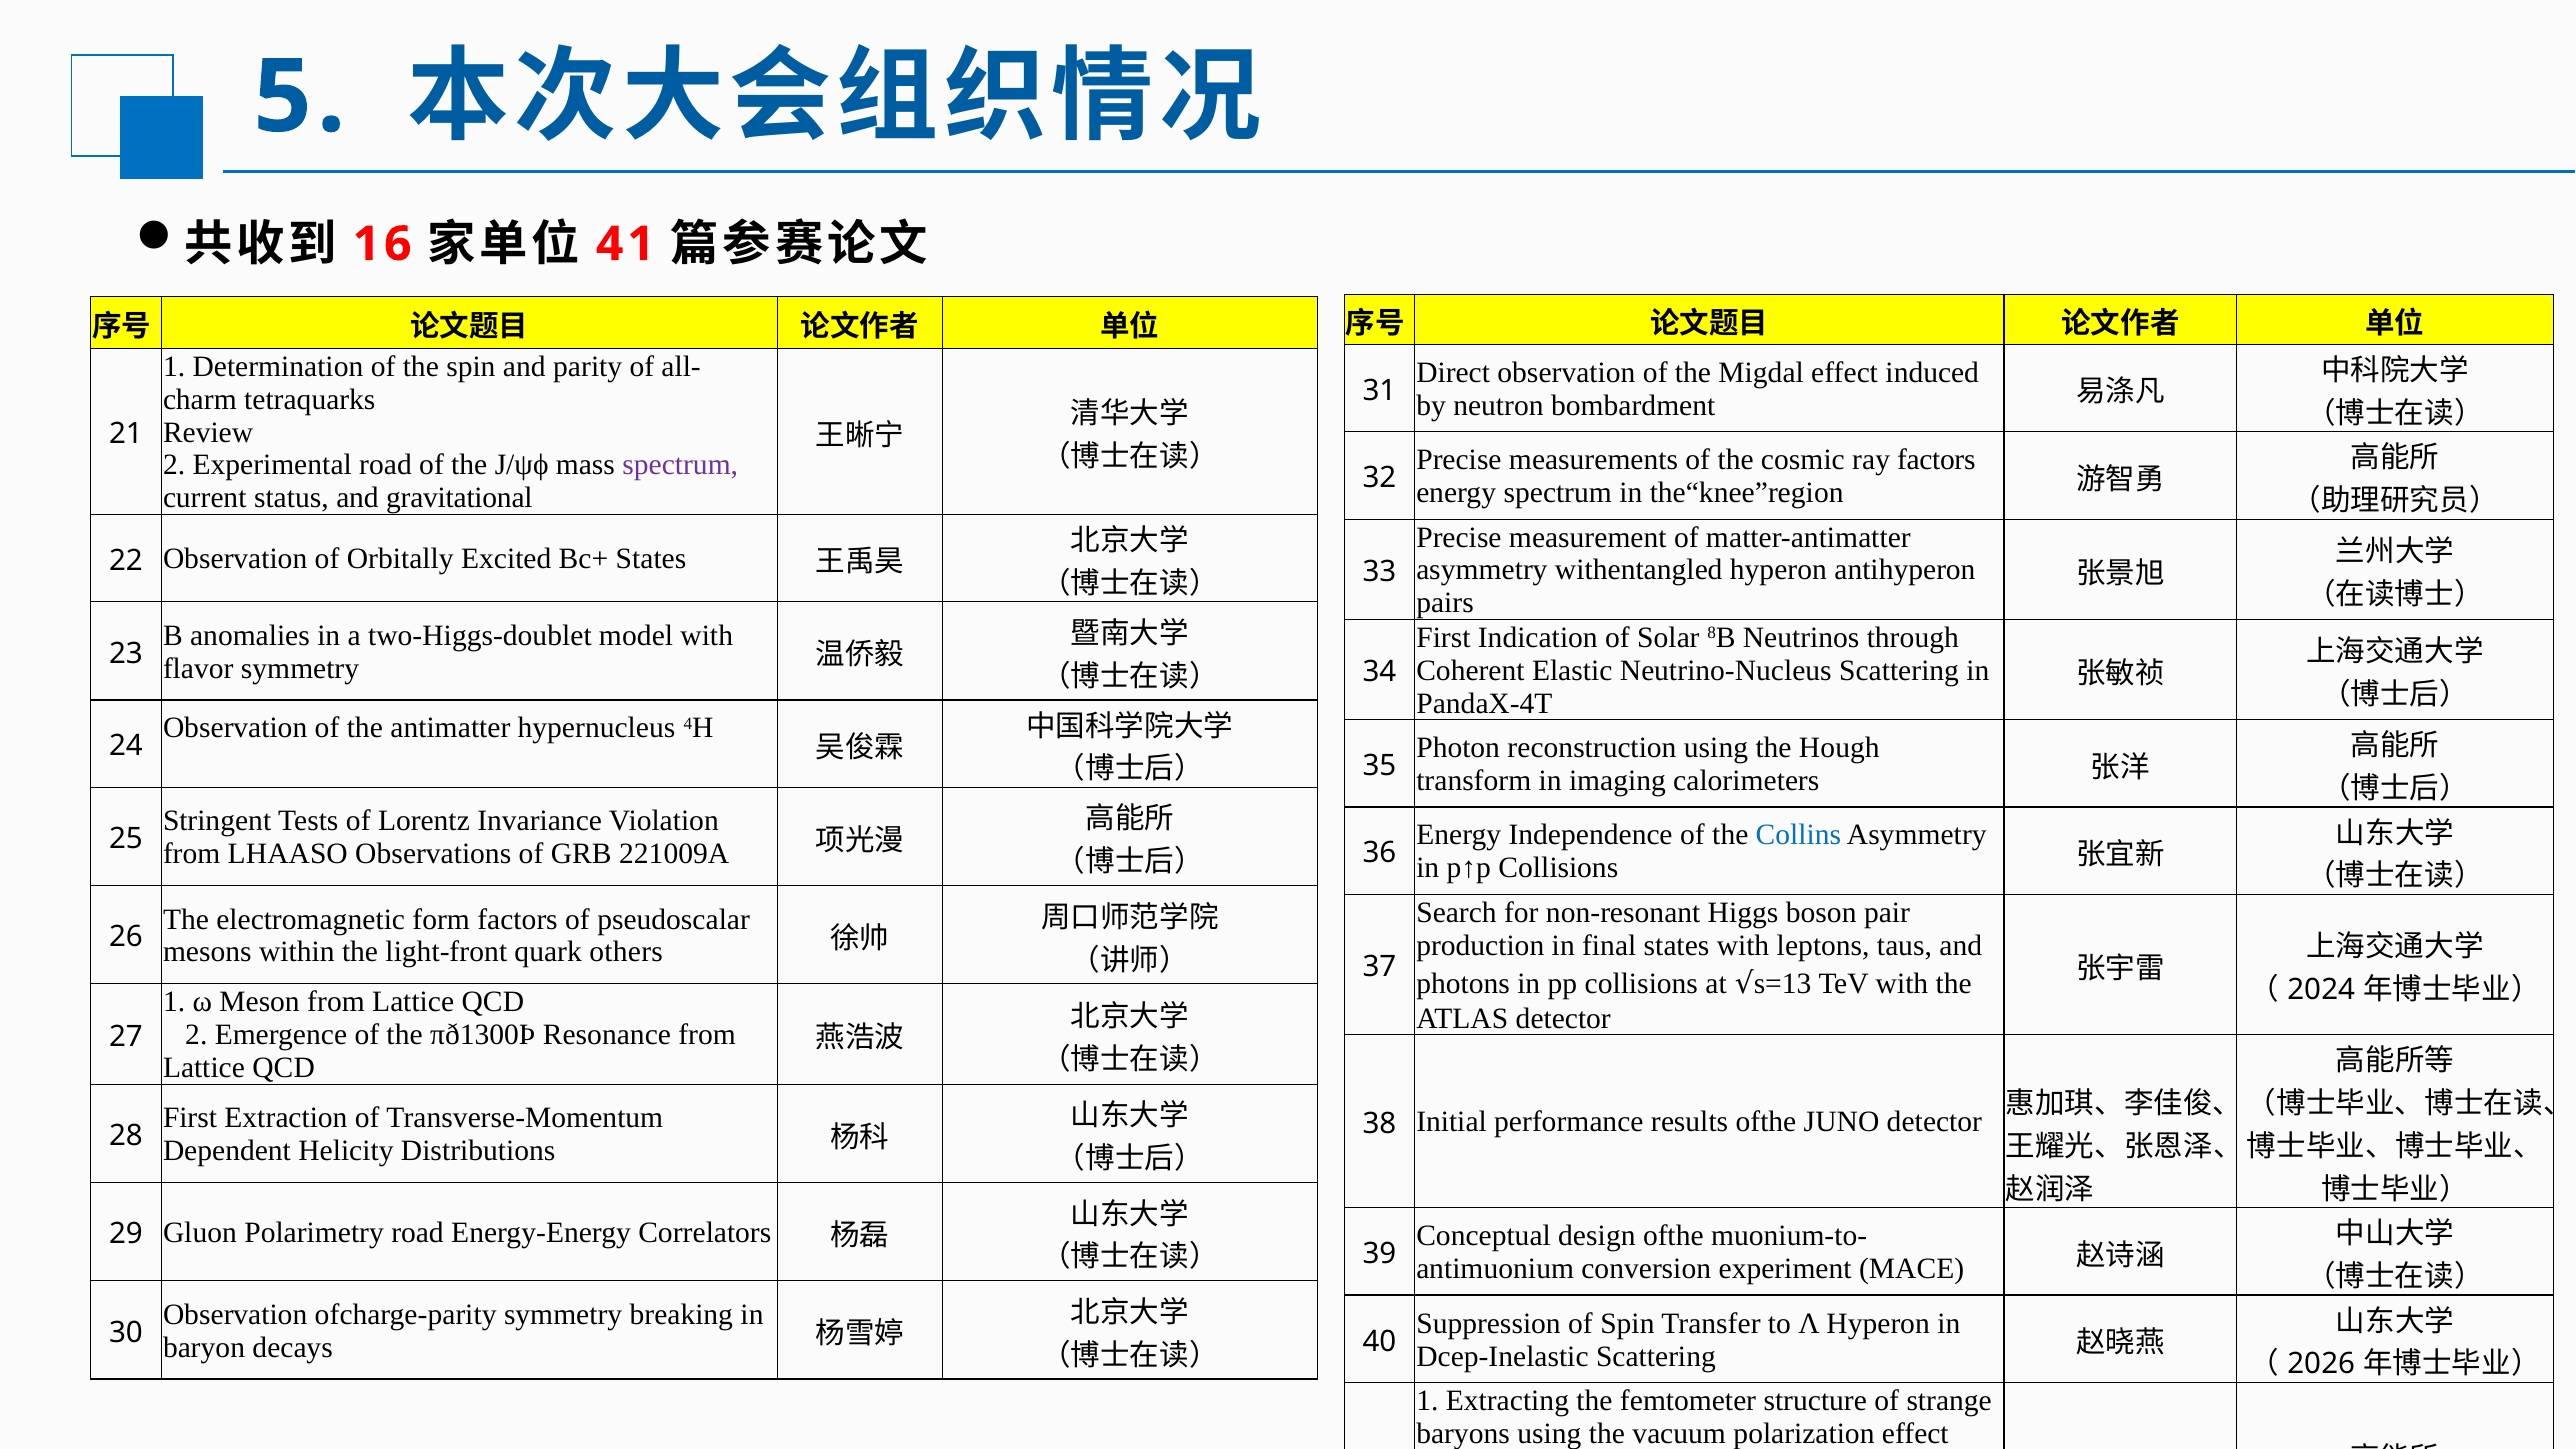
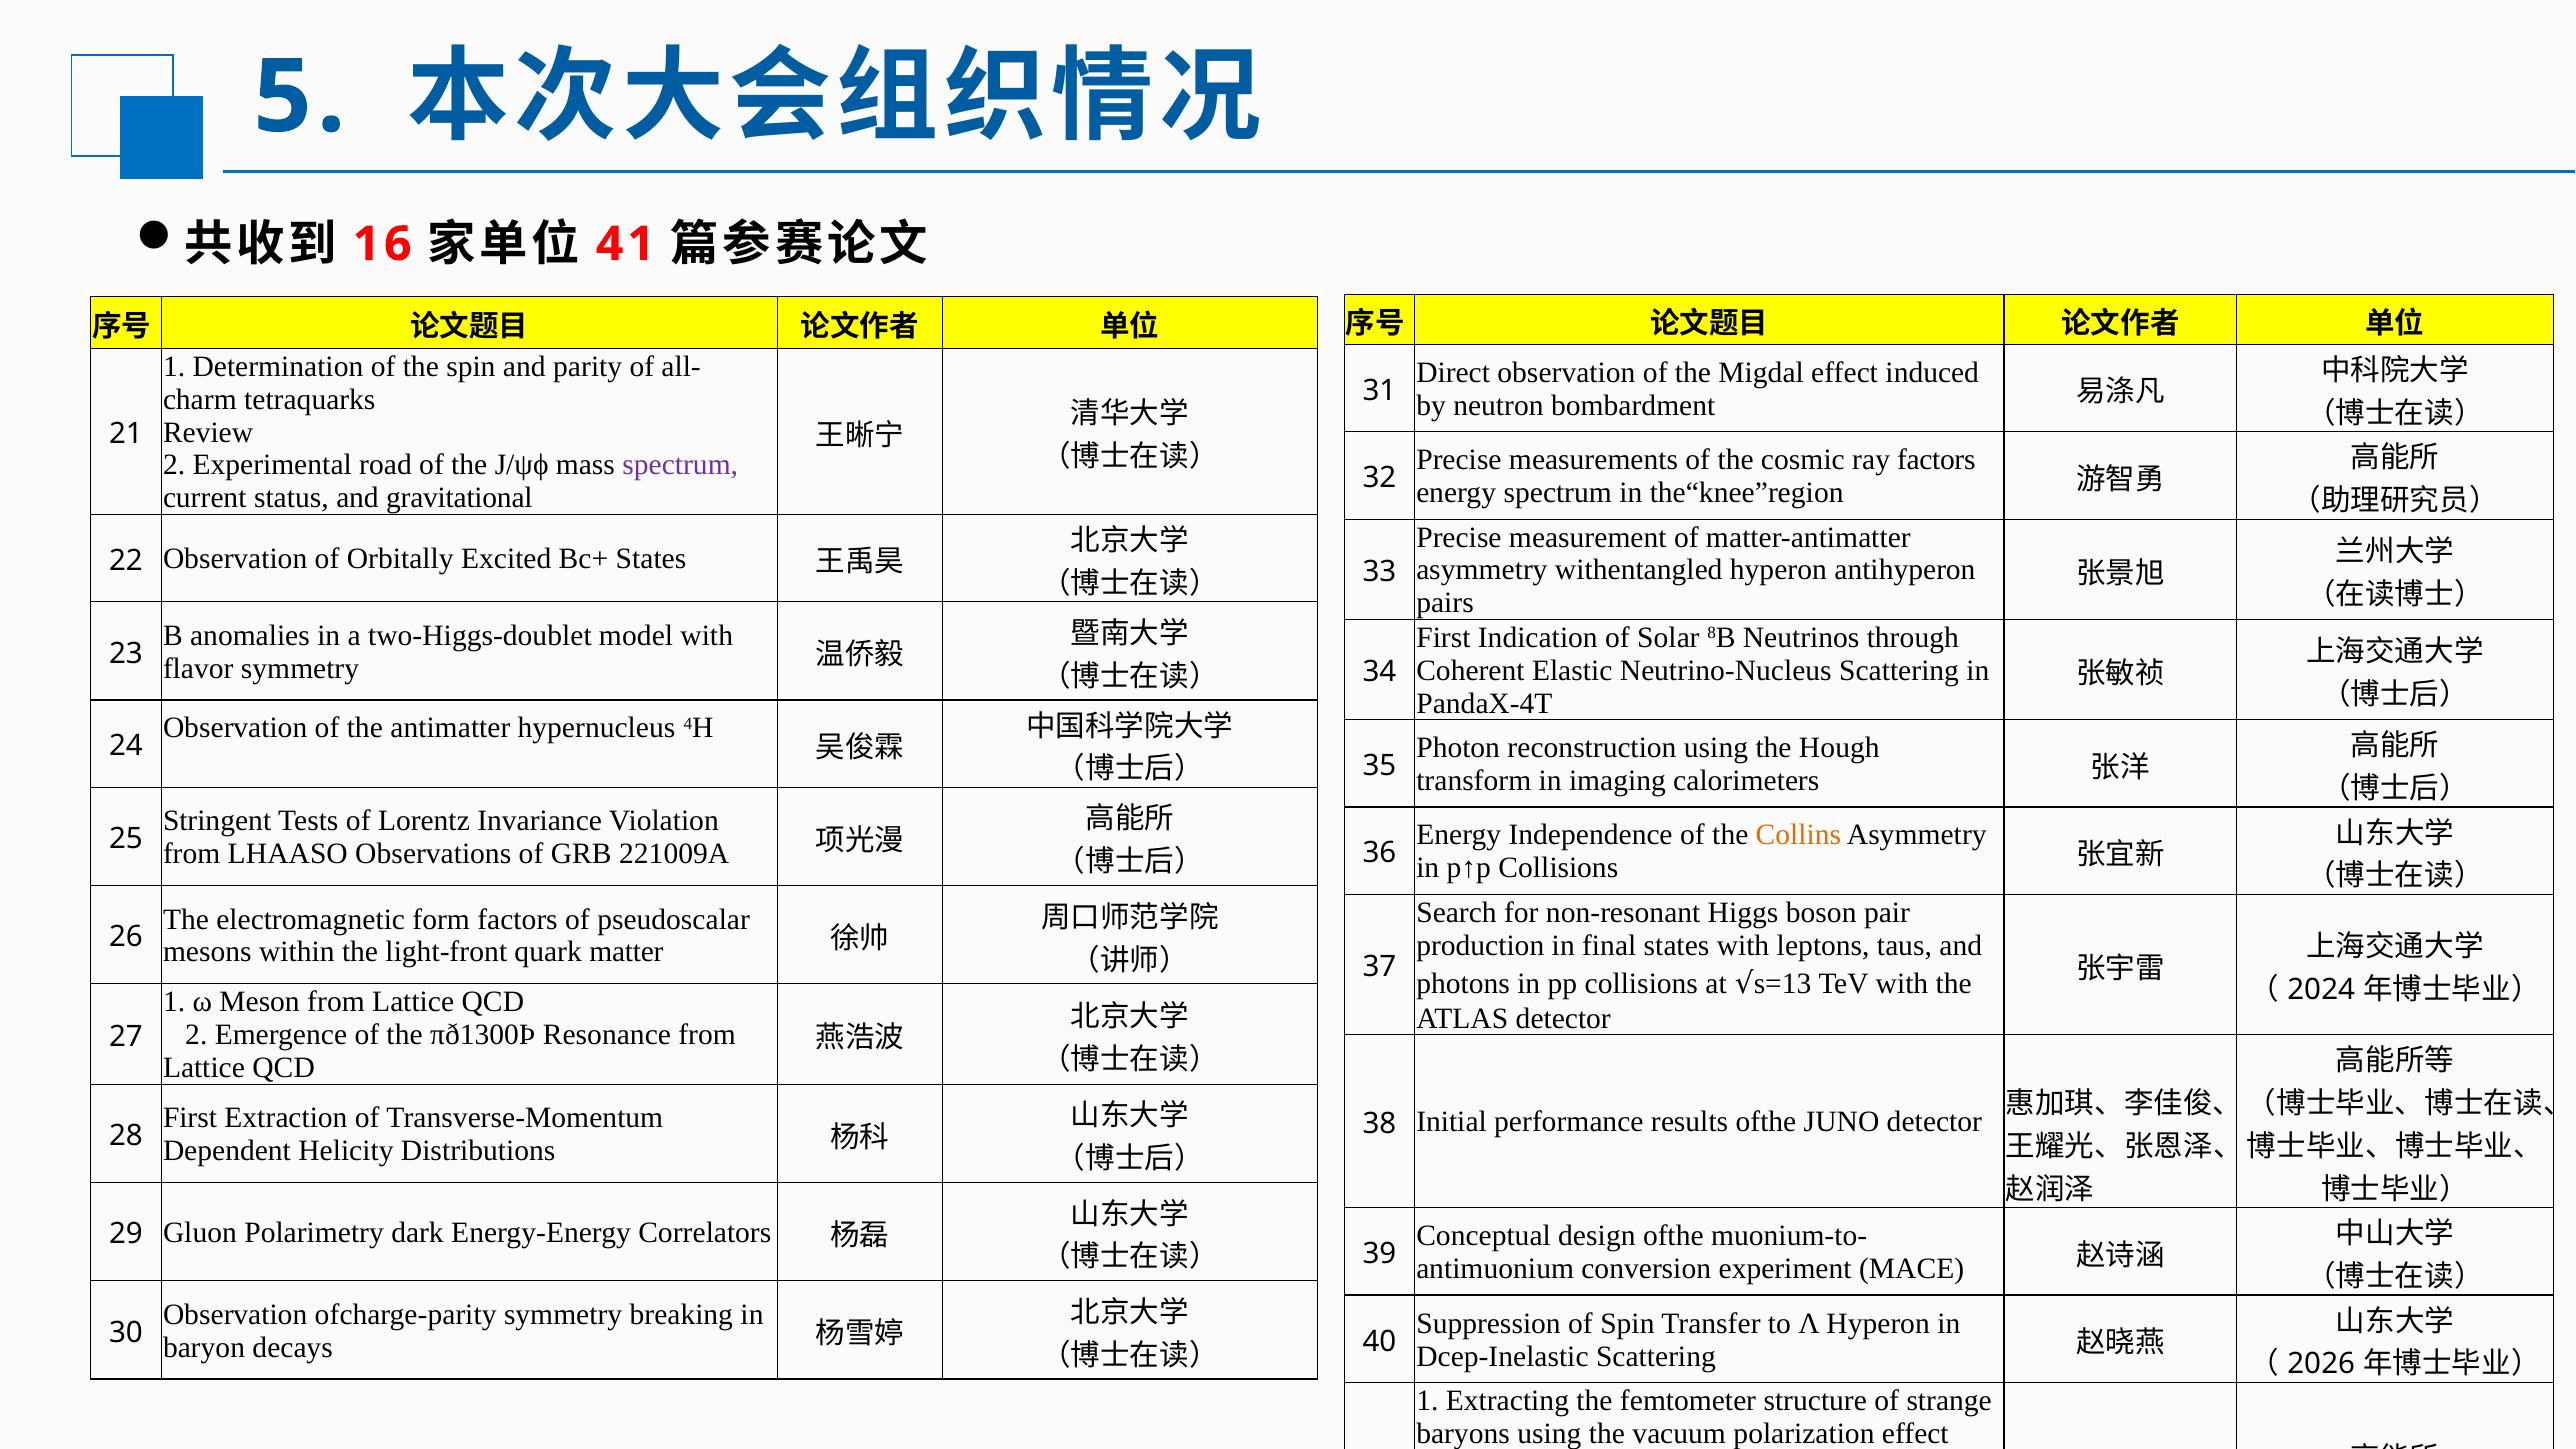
Collins colour: blue -> orange
others: others -> matter
Polarimetry road: road -> dark
